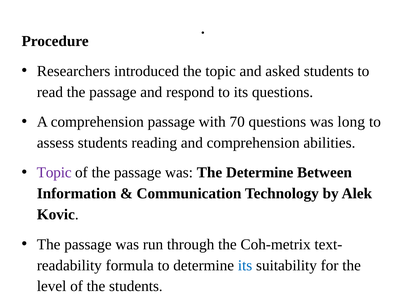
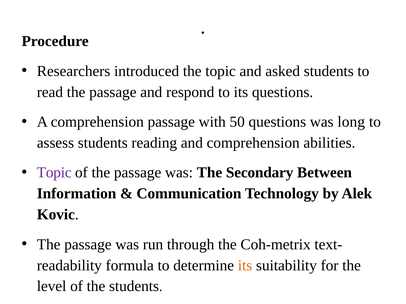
70: 70 -> 50
The Determine: Determine -> Secondary
its at (245, 266) colour: blue -> orange
